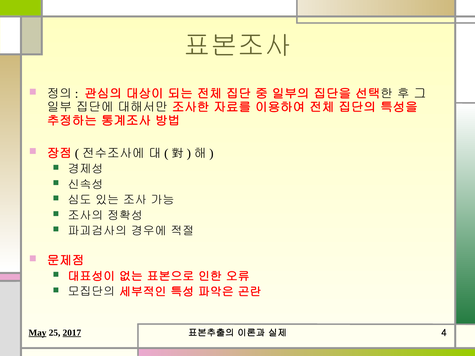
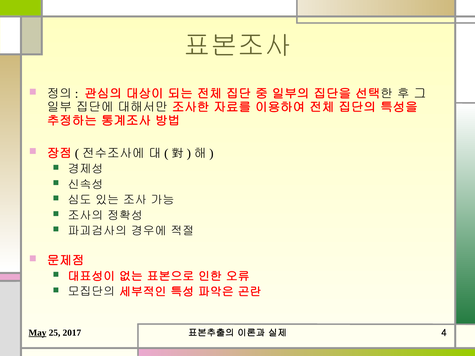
2017 underline: present -> none
